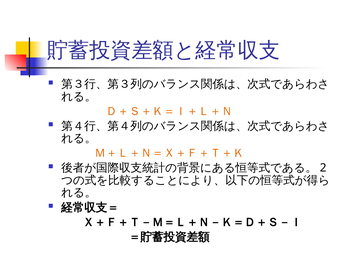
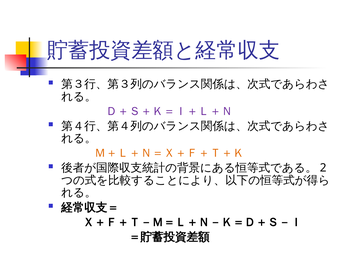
Ｄ＋Ｓ＋Ｋ＝Ｉ＋Ｌ＋Ｎ colour: orange -> purple
